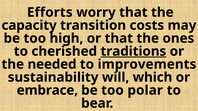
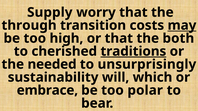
Efforts: Efforts -> Supply
capacity: capacity -> through
may underline: none -> present
ones: ones -> both
improvements: improvements -> unsurprisingly
